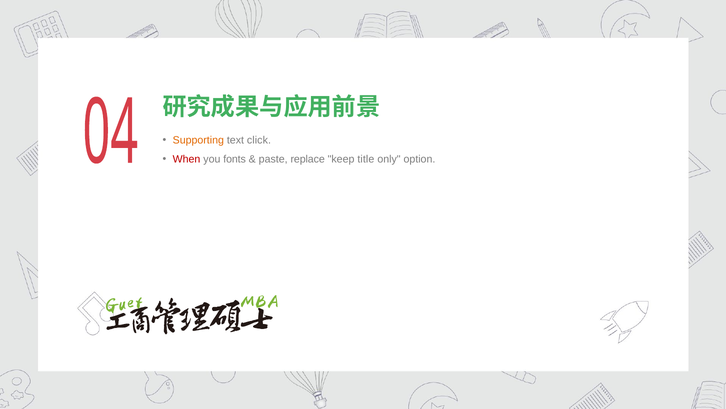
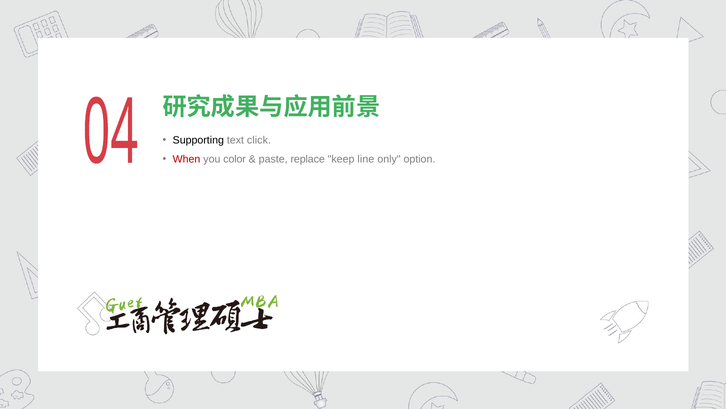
Supporting colour: orange -> black
fonts: fonts -> color
title: title -> line
